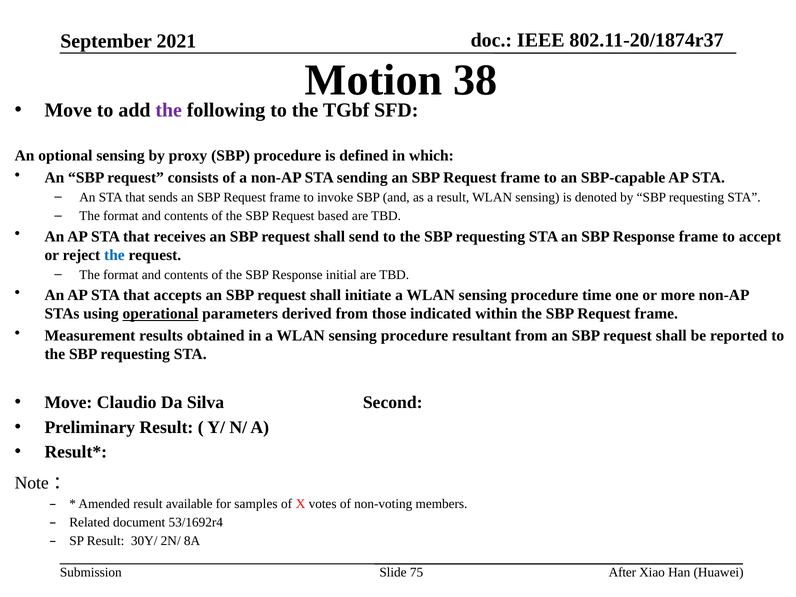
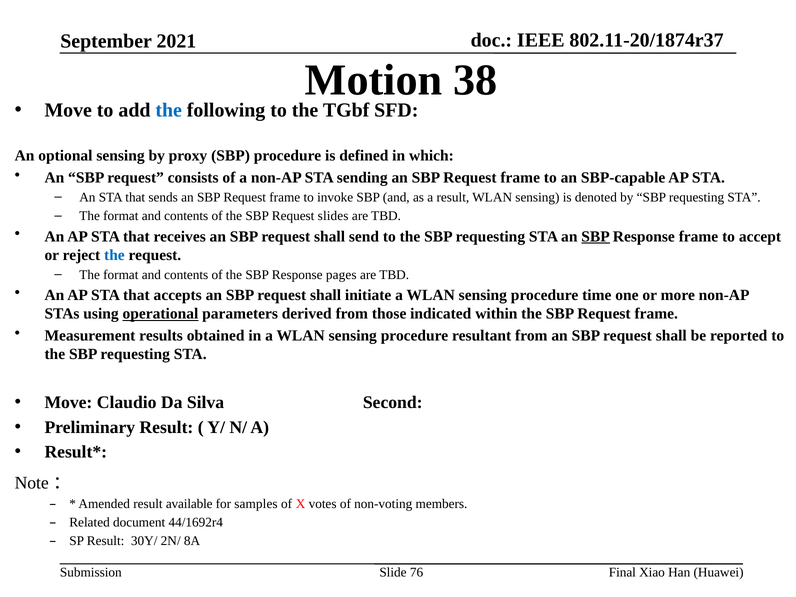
the at (169, 110) colour: purple -> blue
based: based -> slides
SBP at (596, 236) underline: none -> present
initial: initial -> pages
53/1692r4: 53/1692r4 -> 44/1692r4
75: 75 -> 76
After: After -> Final
